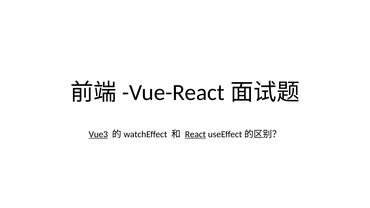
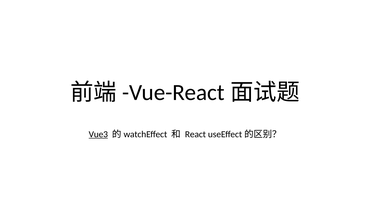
React underline: present -> none
